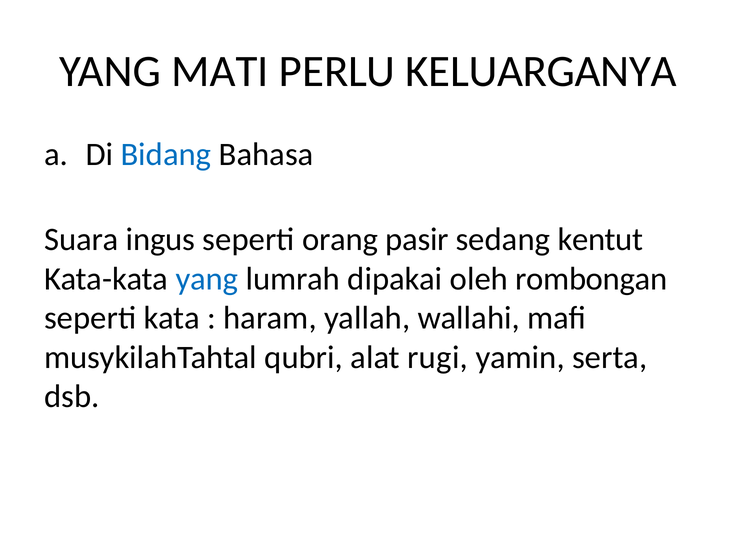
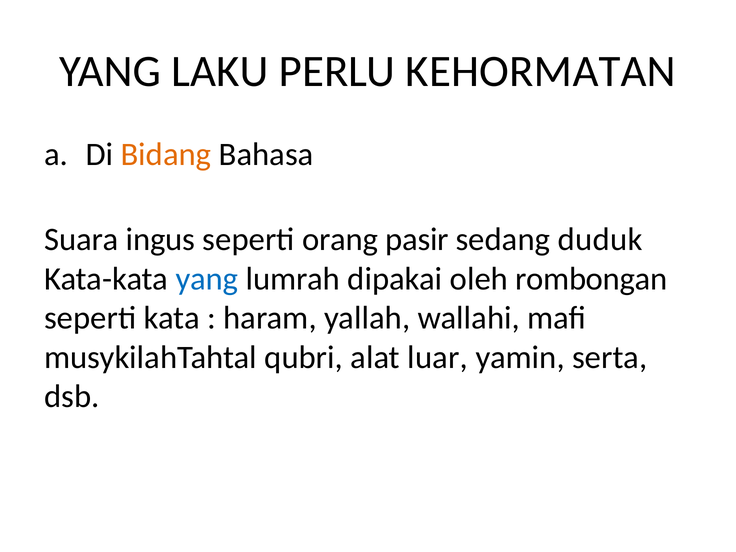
MATI: MATI -> LAKU
KELUARGANYA: KELUARGANYA -> KEHORMATAN
Bidang colour: blue -> orange
kentut: kentut -> duduk
rugi: rugi -> luar
